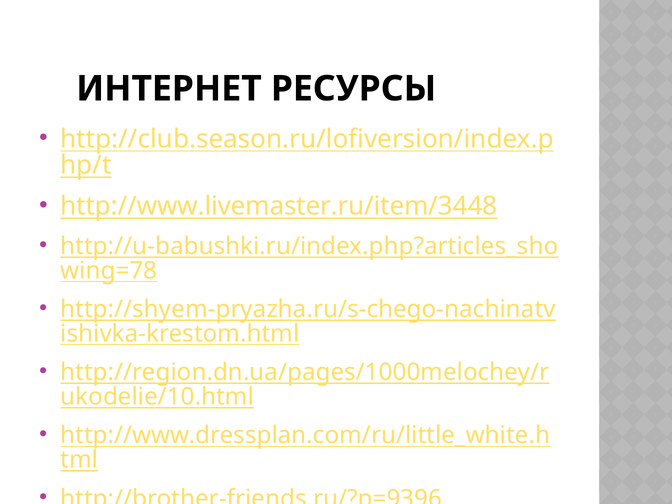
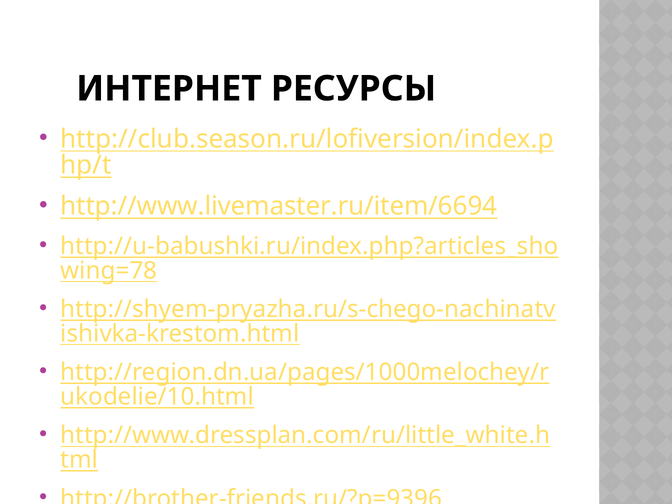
http://www.livemaster.ru/item/3448: http://www.livemaster.ru/item/3448 -> http://www.livemaster.ru/item/6694
